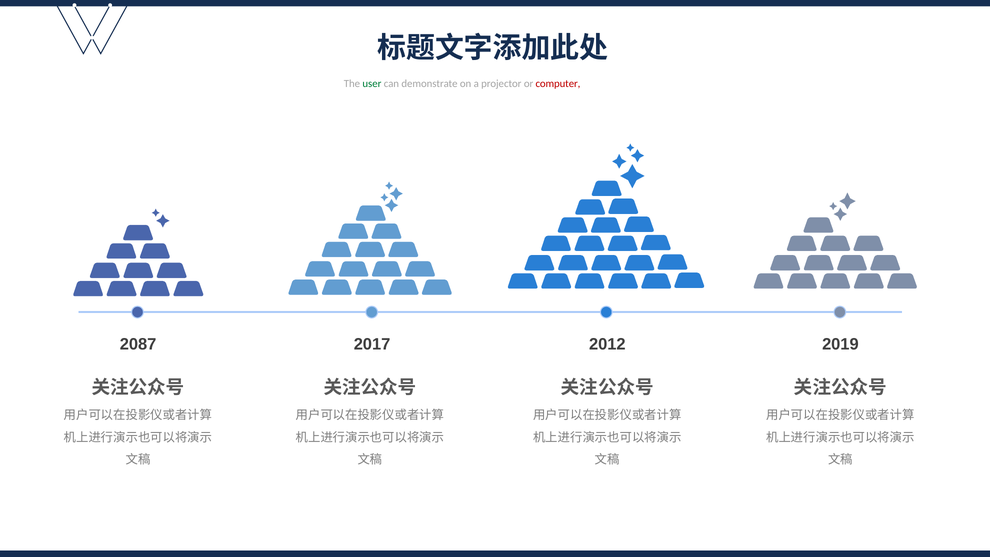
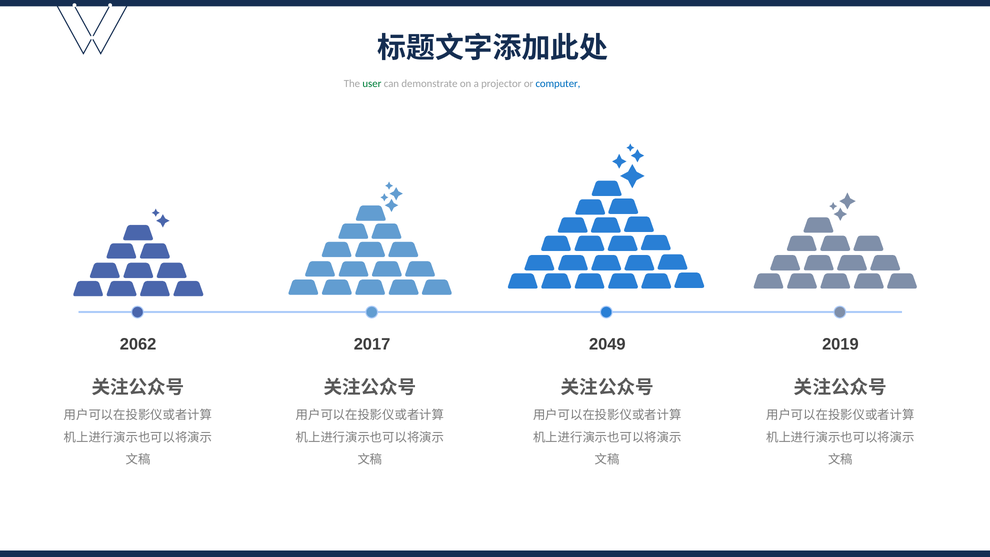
computer colour: red -> blue
2087: 2087 -> 2062
2012: 2012 -> 2049
